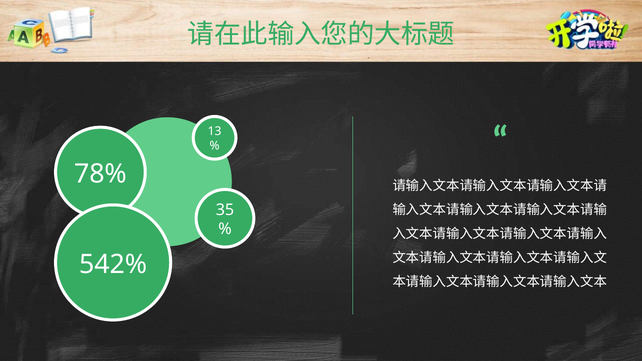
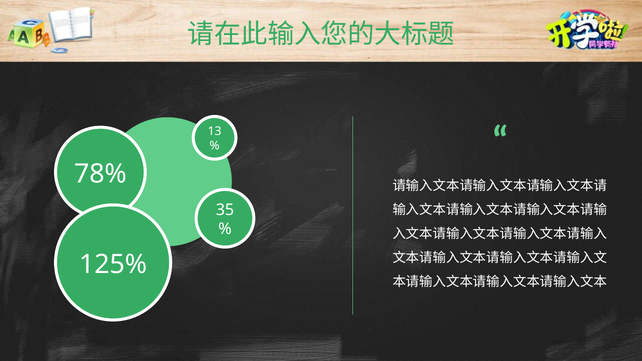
542%: 542% -> 125%
